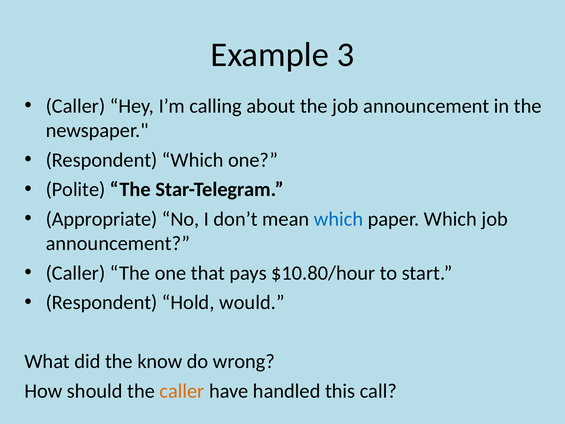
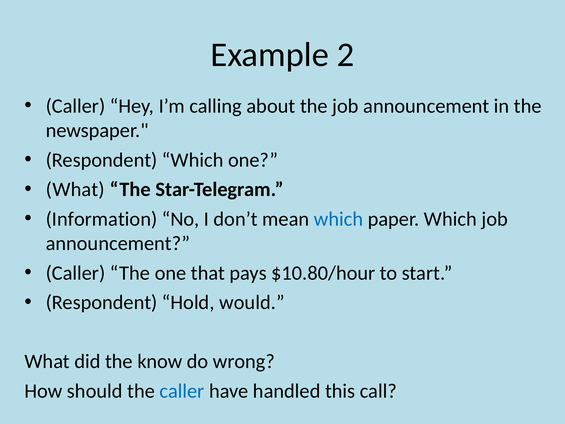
3: 3 -> 2
Polite at (75, 189): Polite -> What
Appropriate: Appropriate -> Information
caller at (182, 391) colour: orange -> blue
